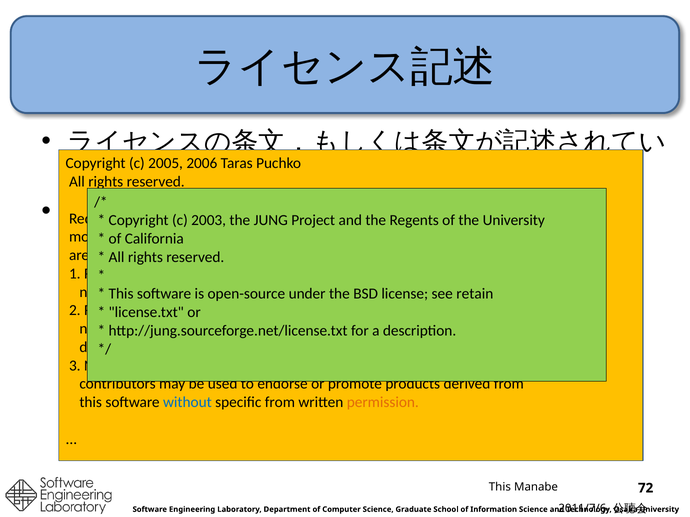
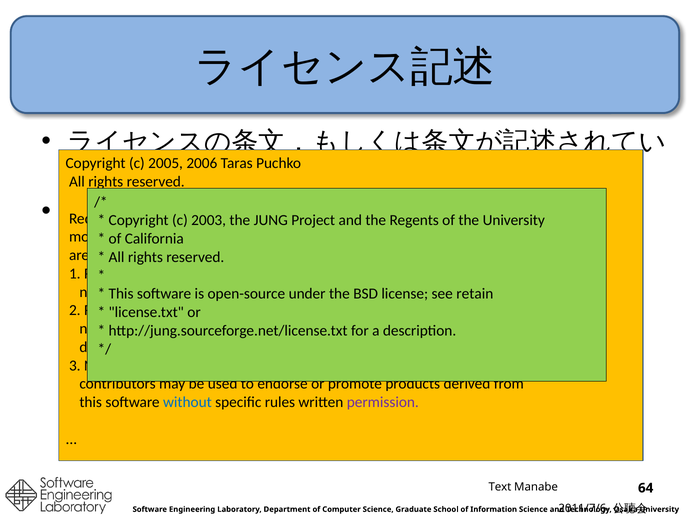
specific from: from -> rules
permission colour: orange -> purple
This at (500, 487): This -> Text
72: 72 -> 64
